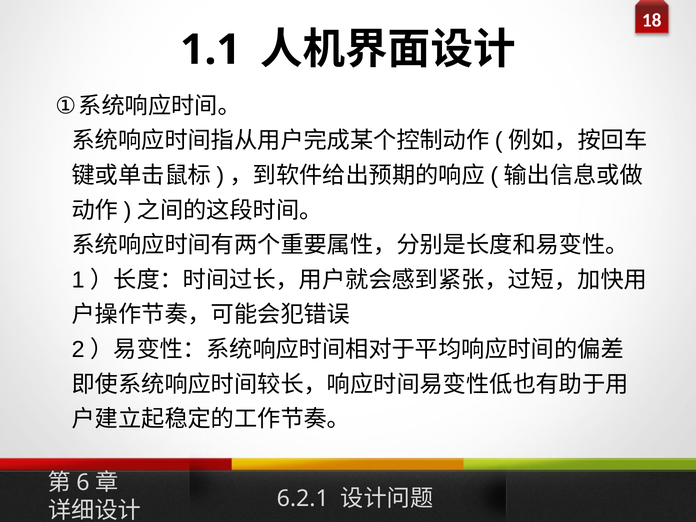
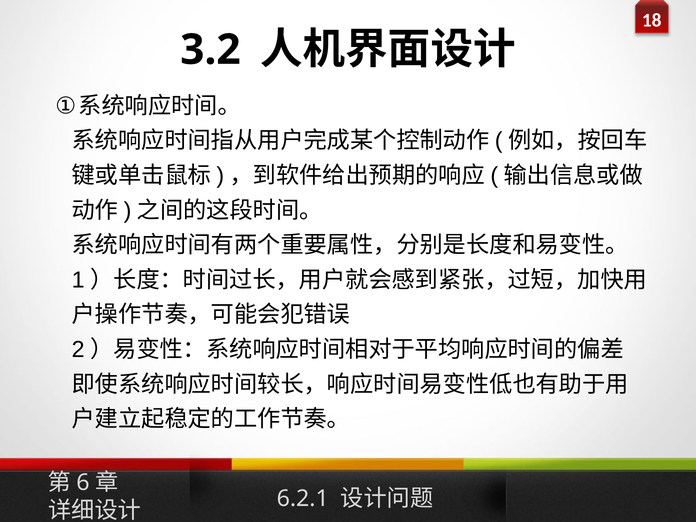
1.1: 1.1 -> 3.2
